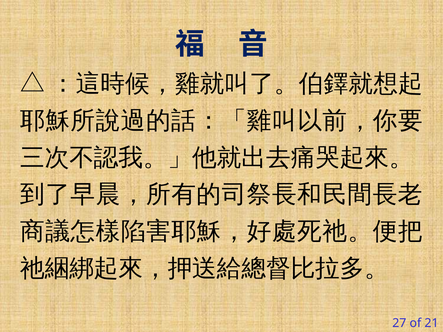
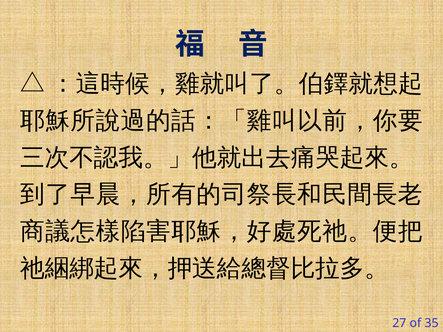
21: 21 -> 35
